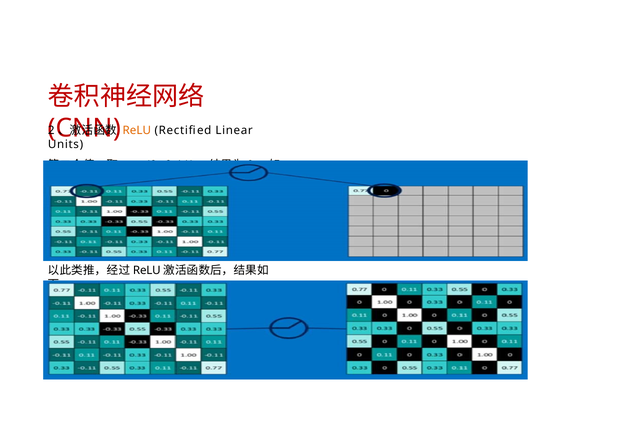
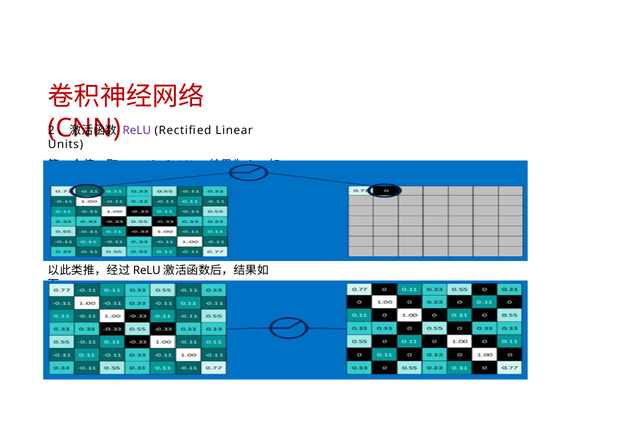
ReLU colour: orange -> purple
